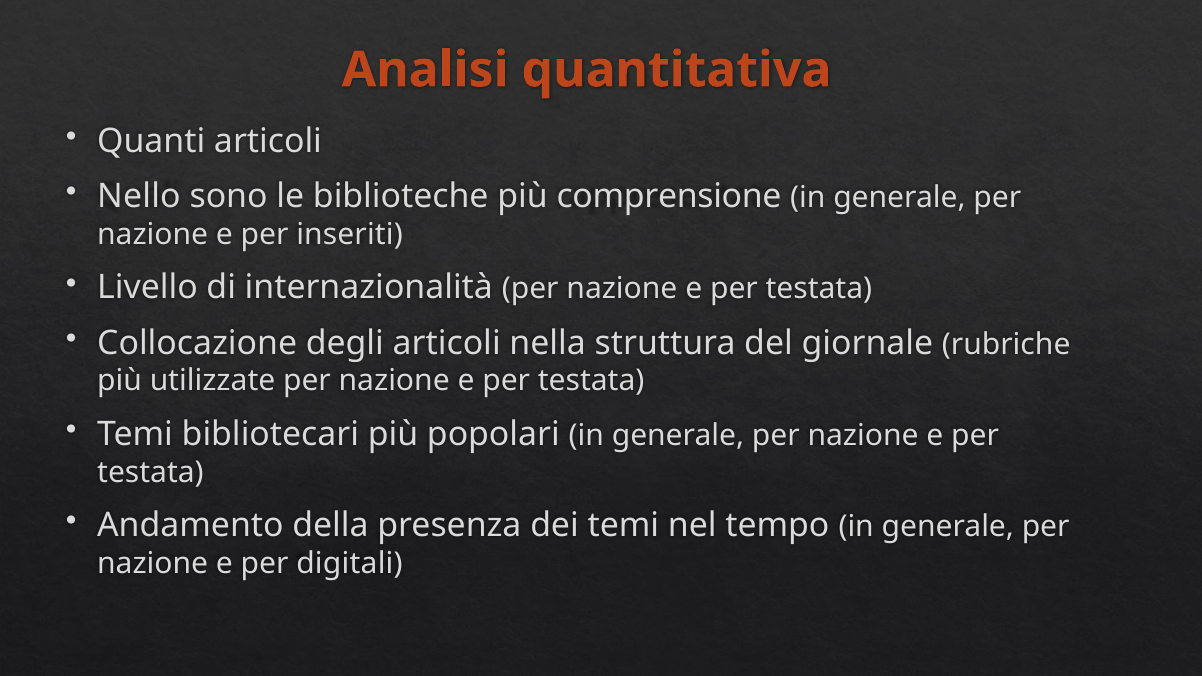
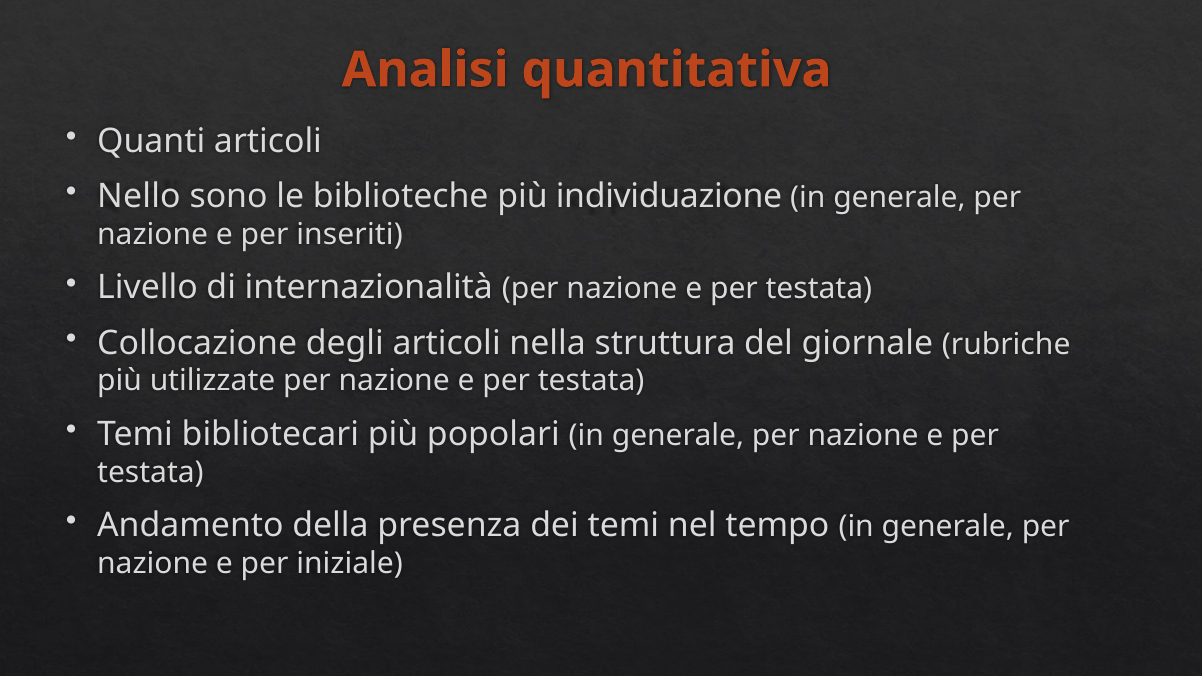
comprensione: comprensione -> individuazione
digitali: digitali -> iniziale
